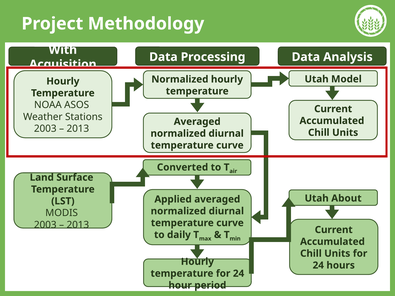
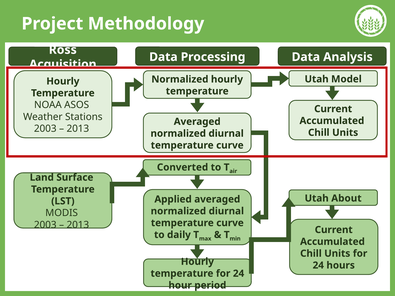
With: With -> Ross
